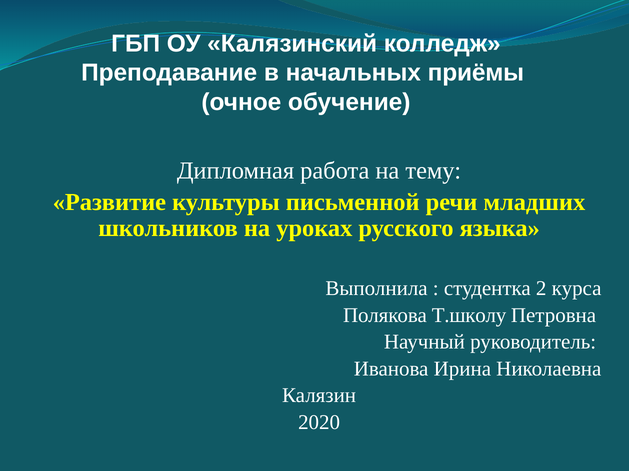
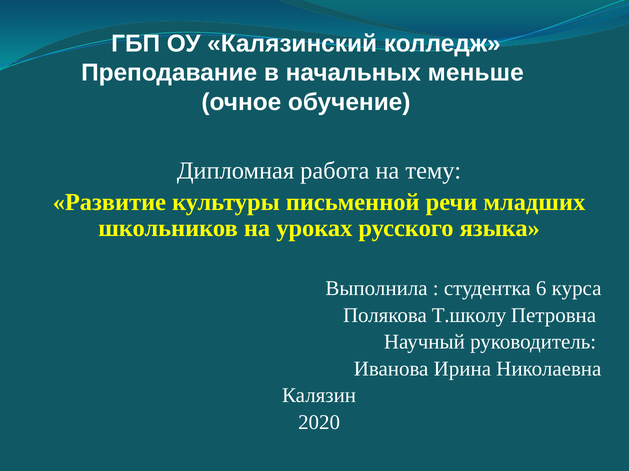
приёмы: приёмы -> меньше
2: 2 -> 6
